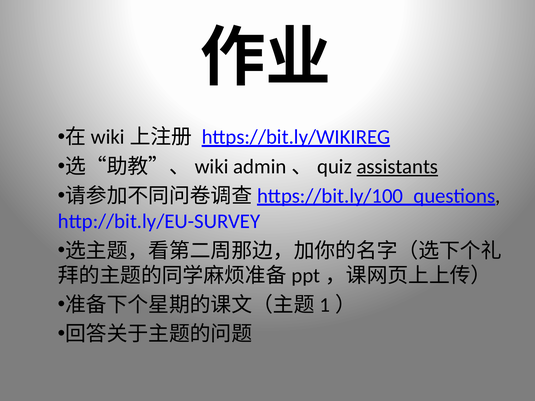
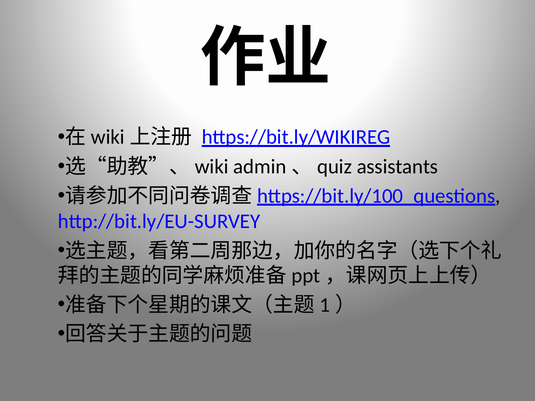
assistants underline: present -> none
